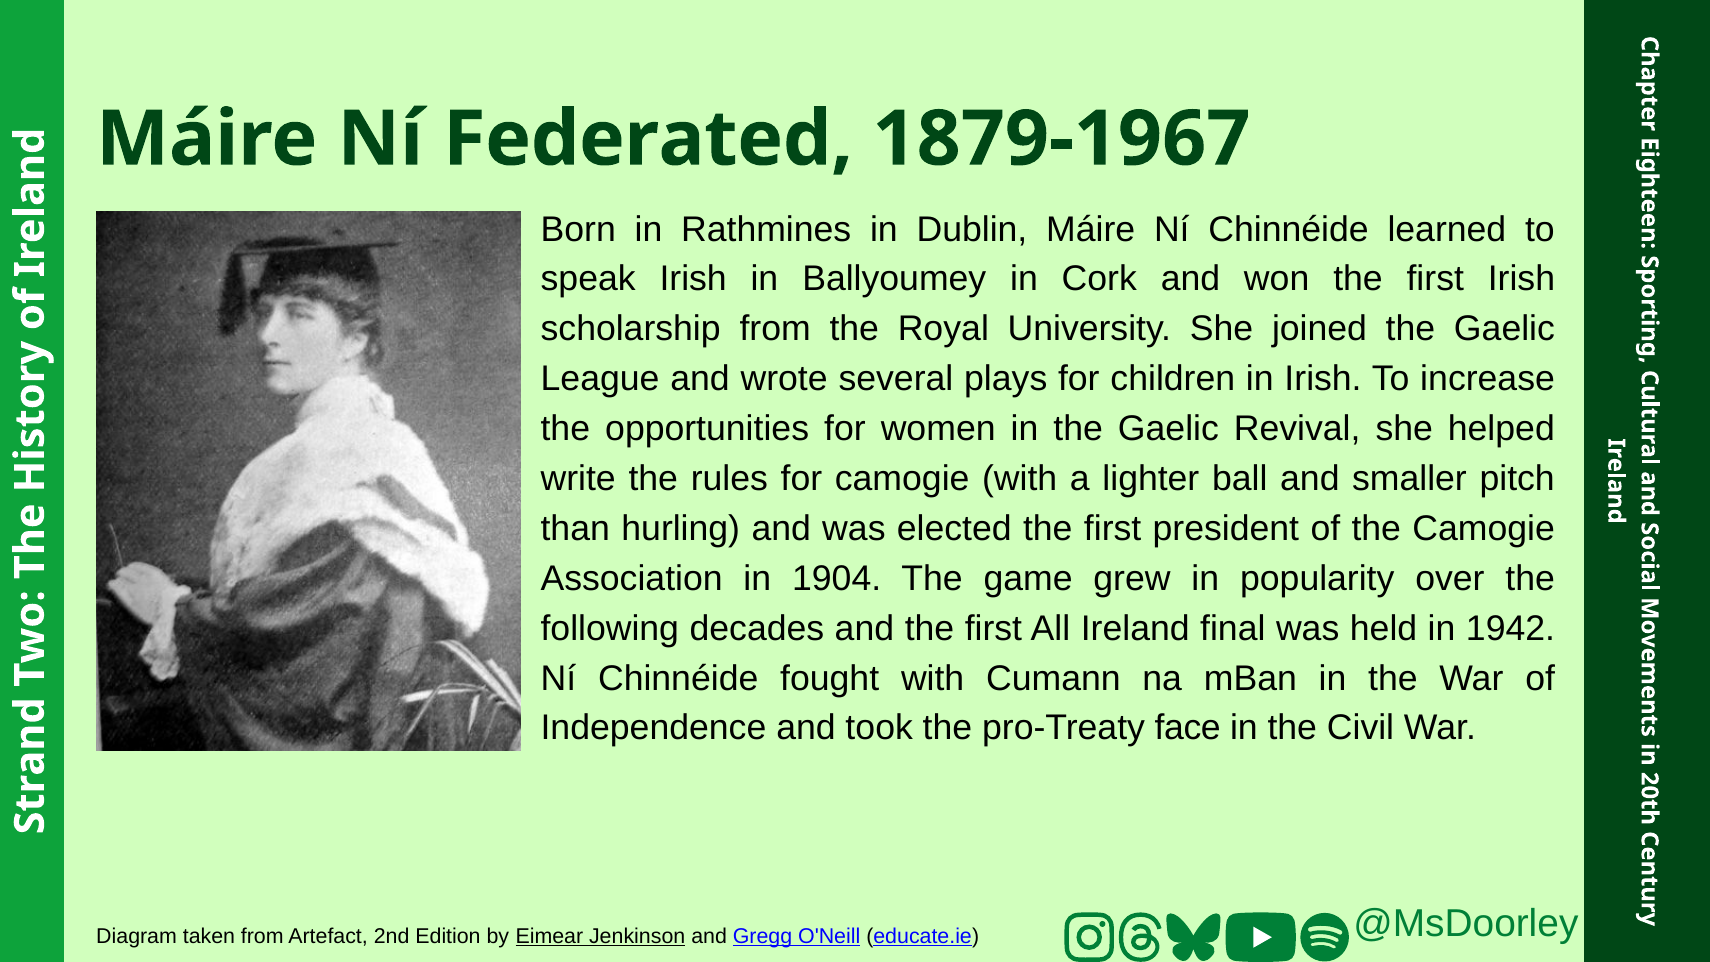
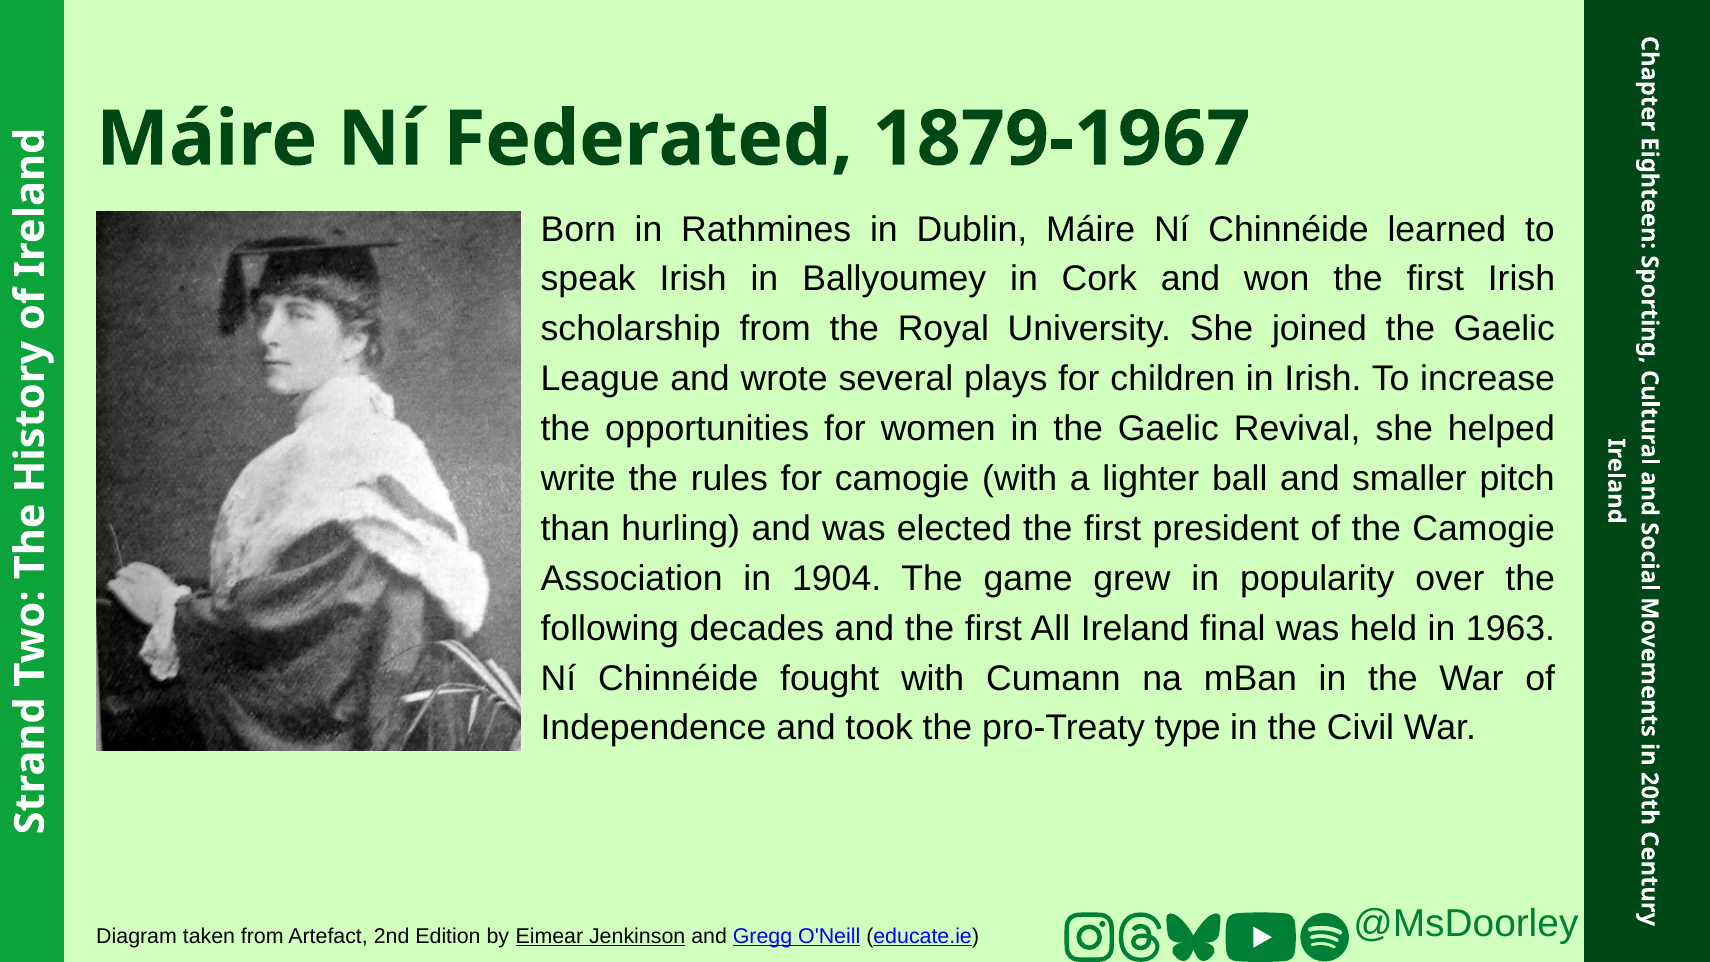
1942: 1942 -> 1963
face: face -> type
